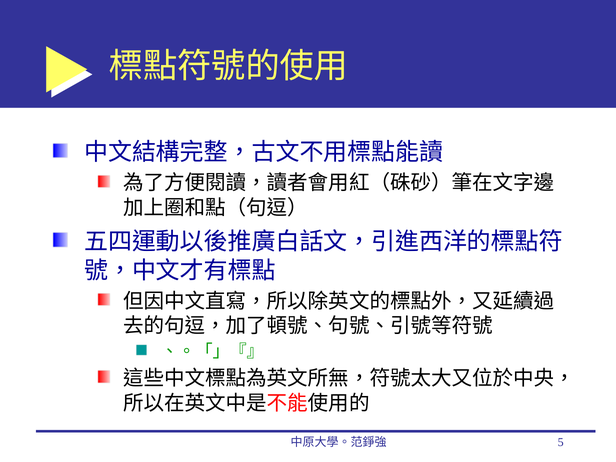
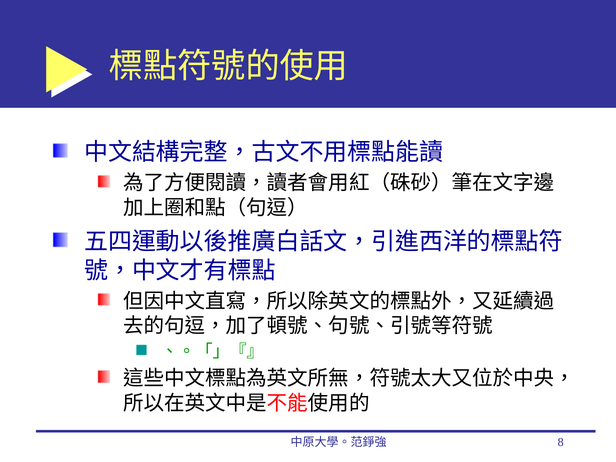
5: 5 -> 8
